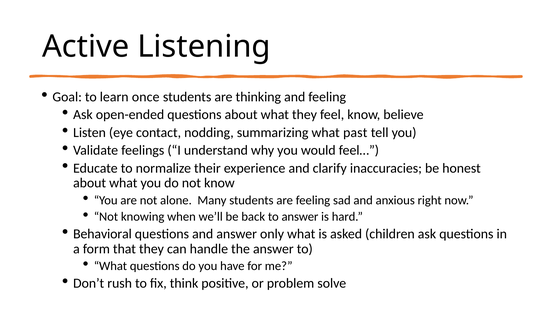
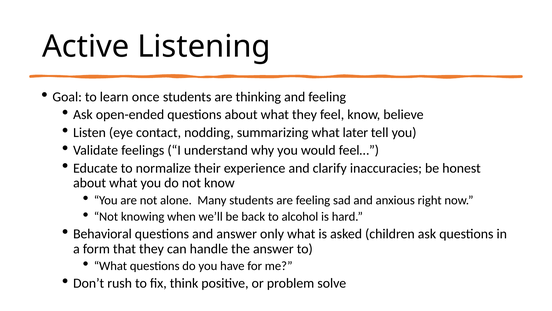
past: past -> later
to answer: answer -> alcohol
